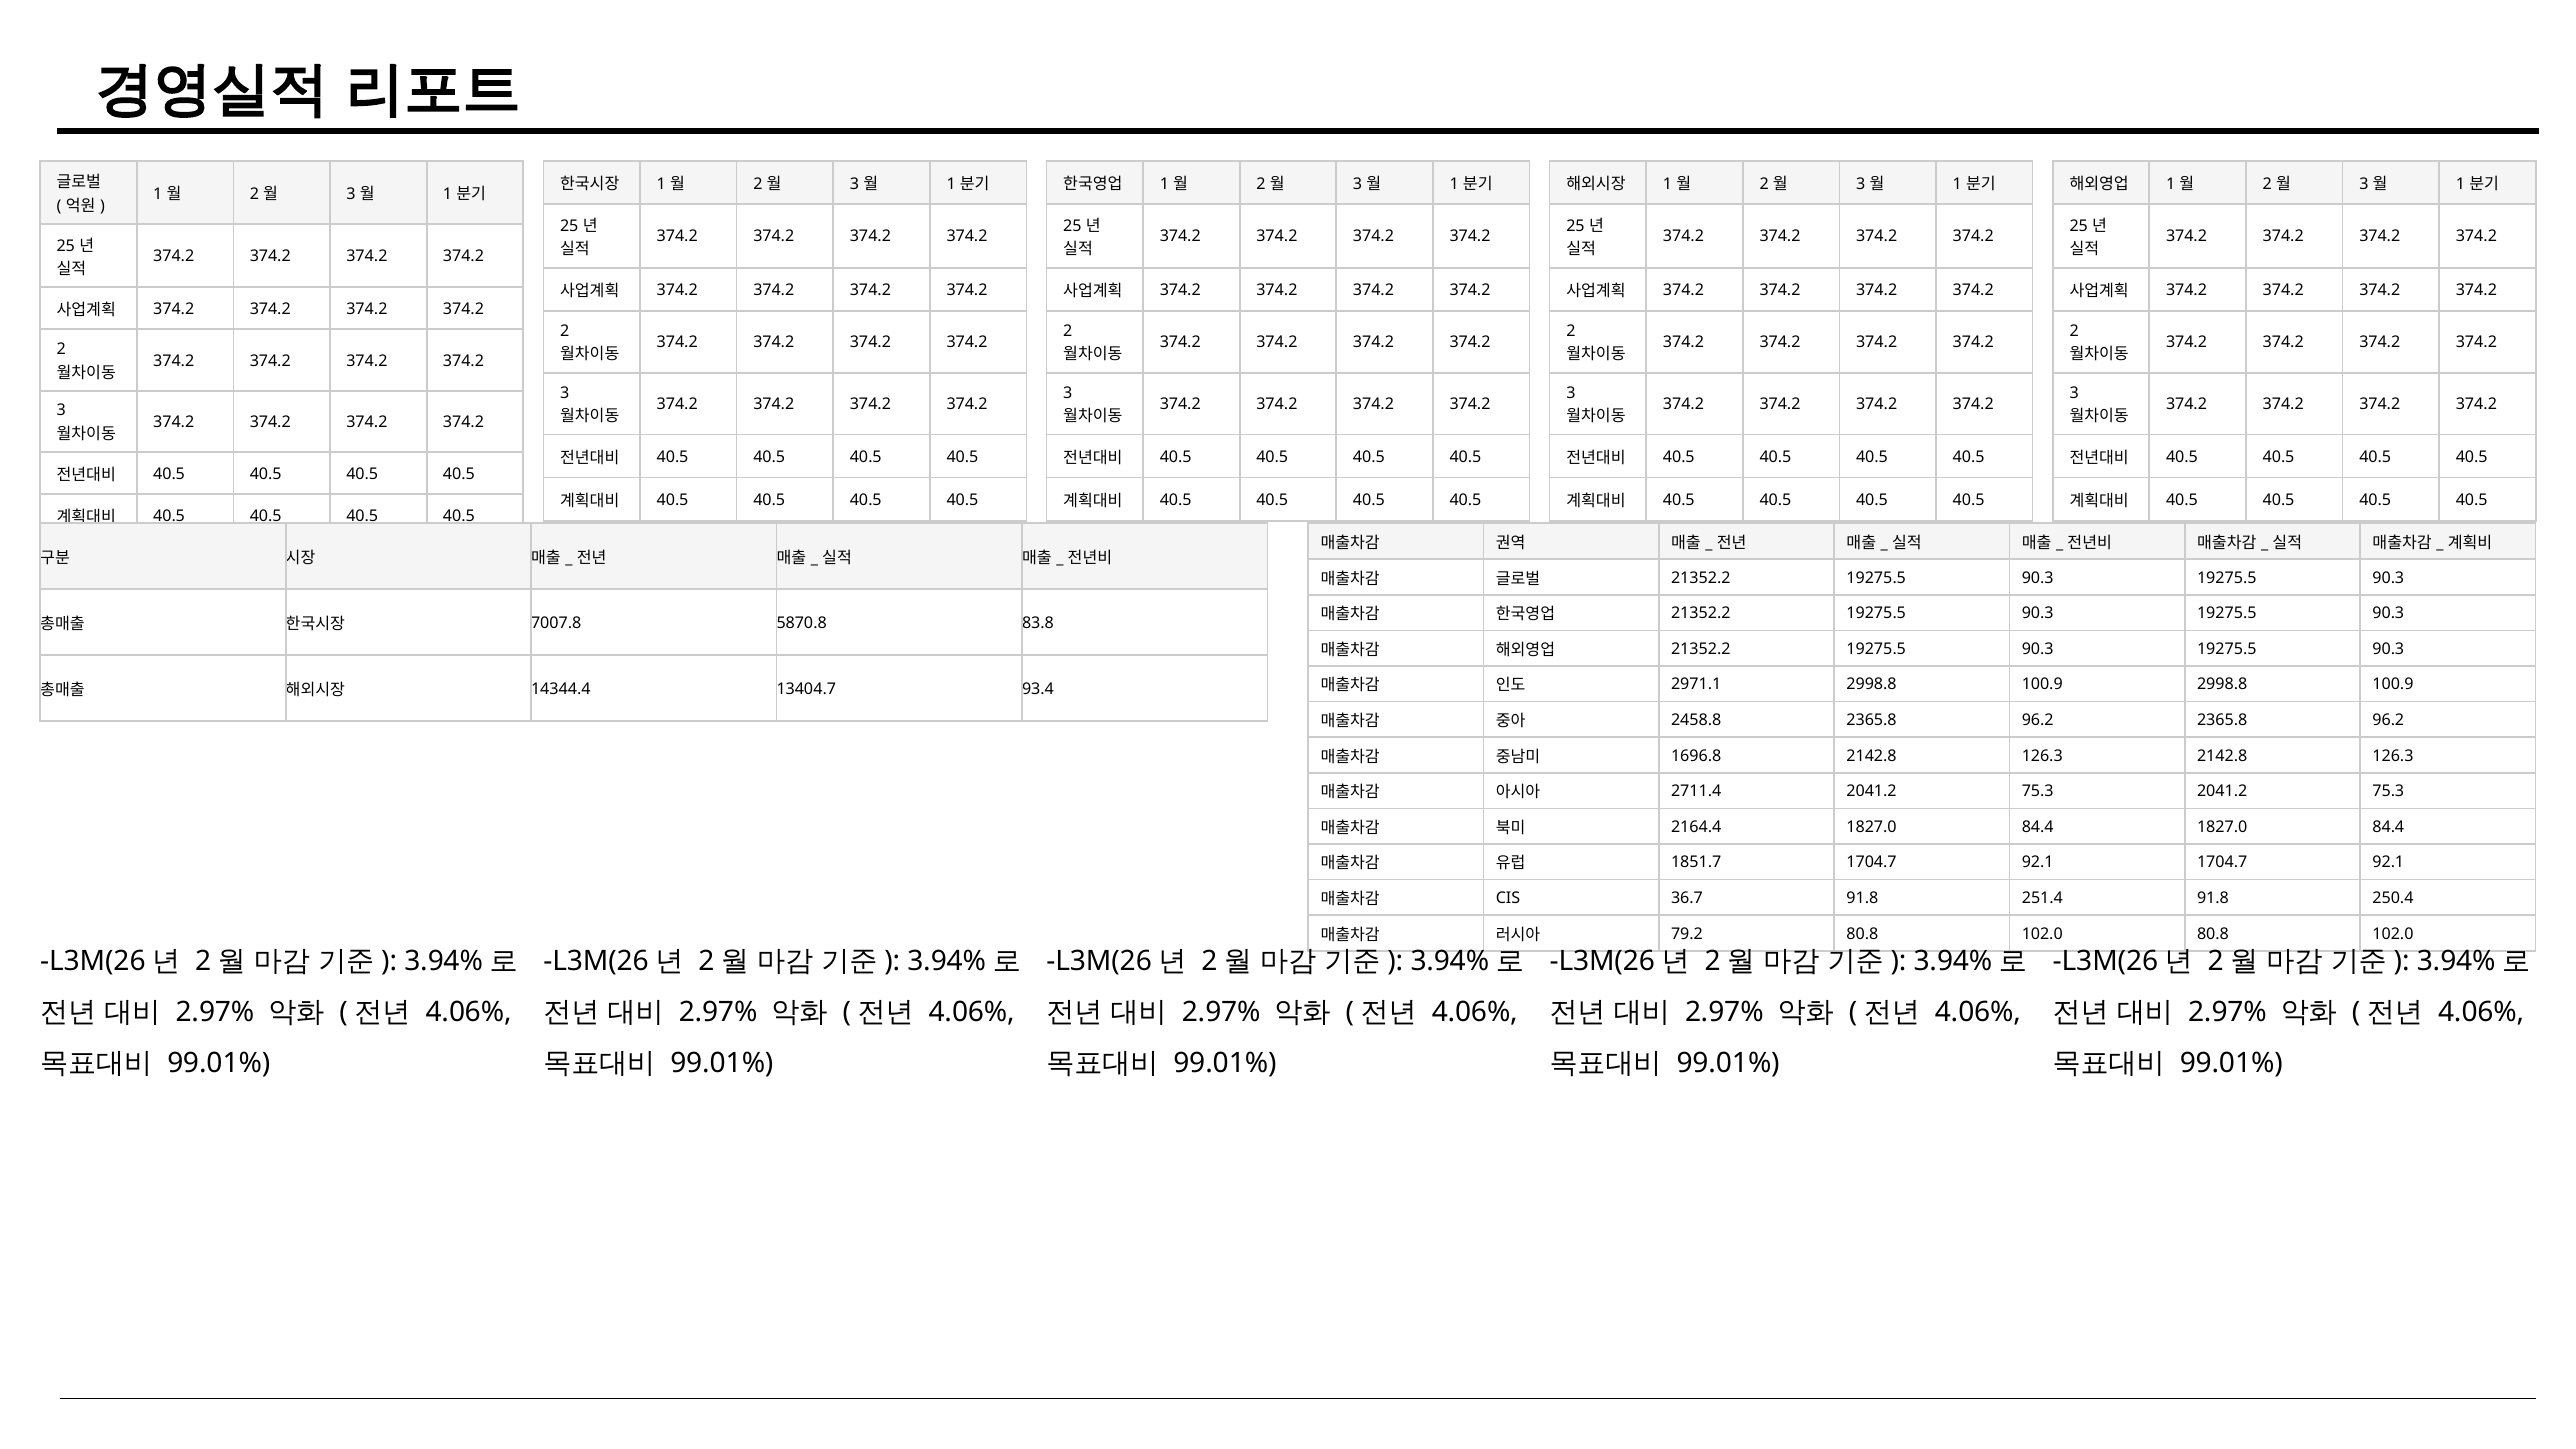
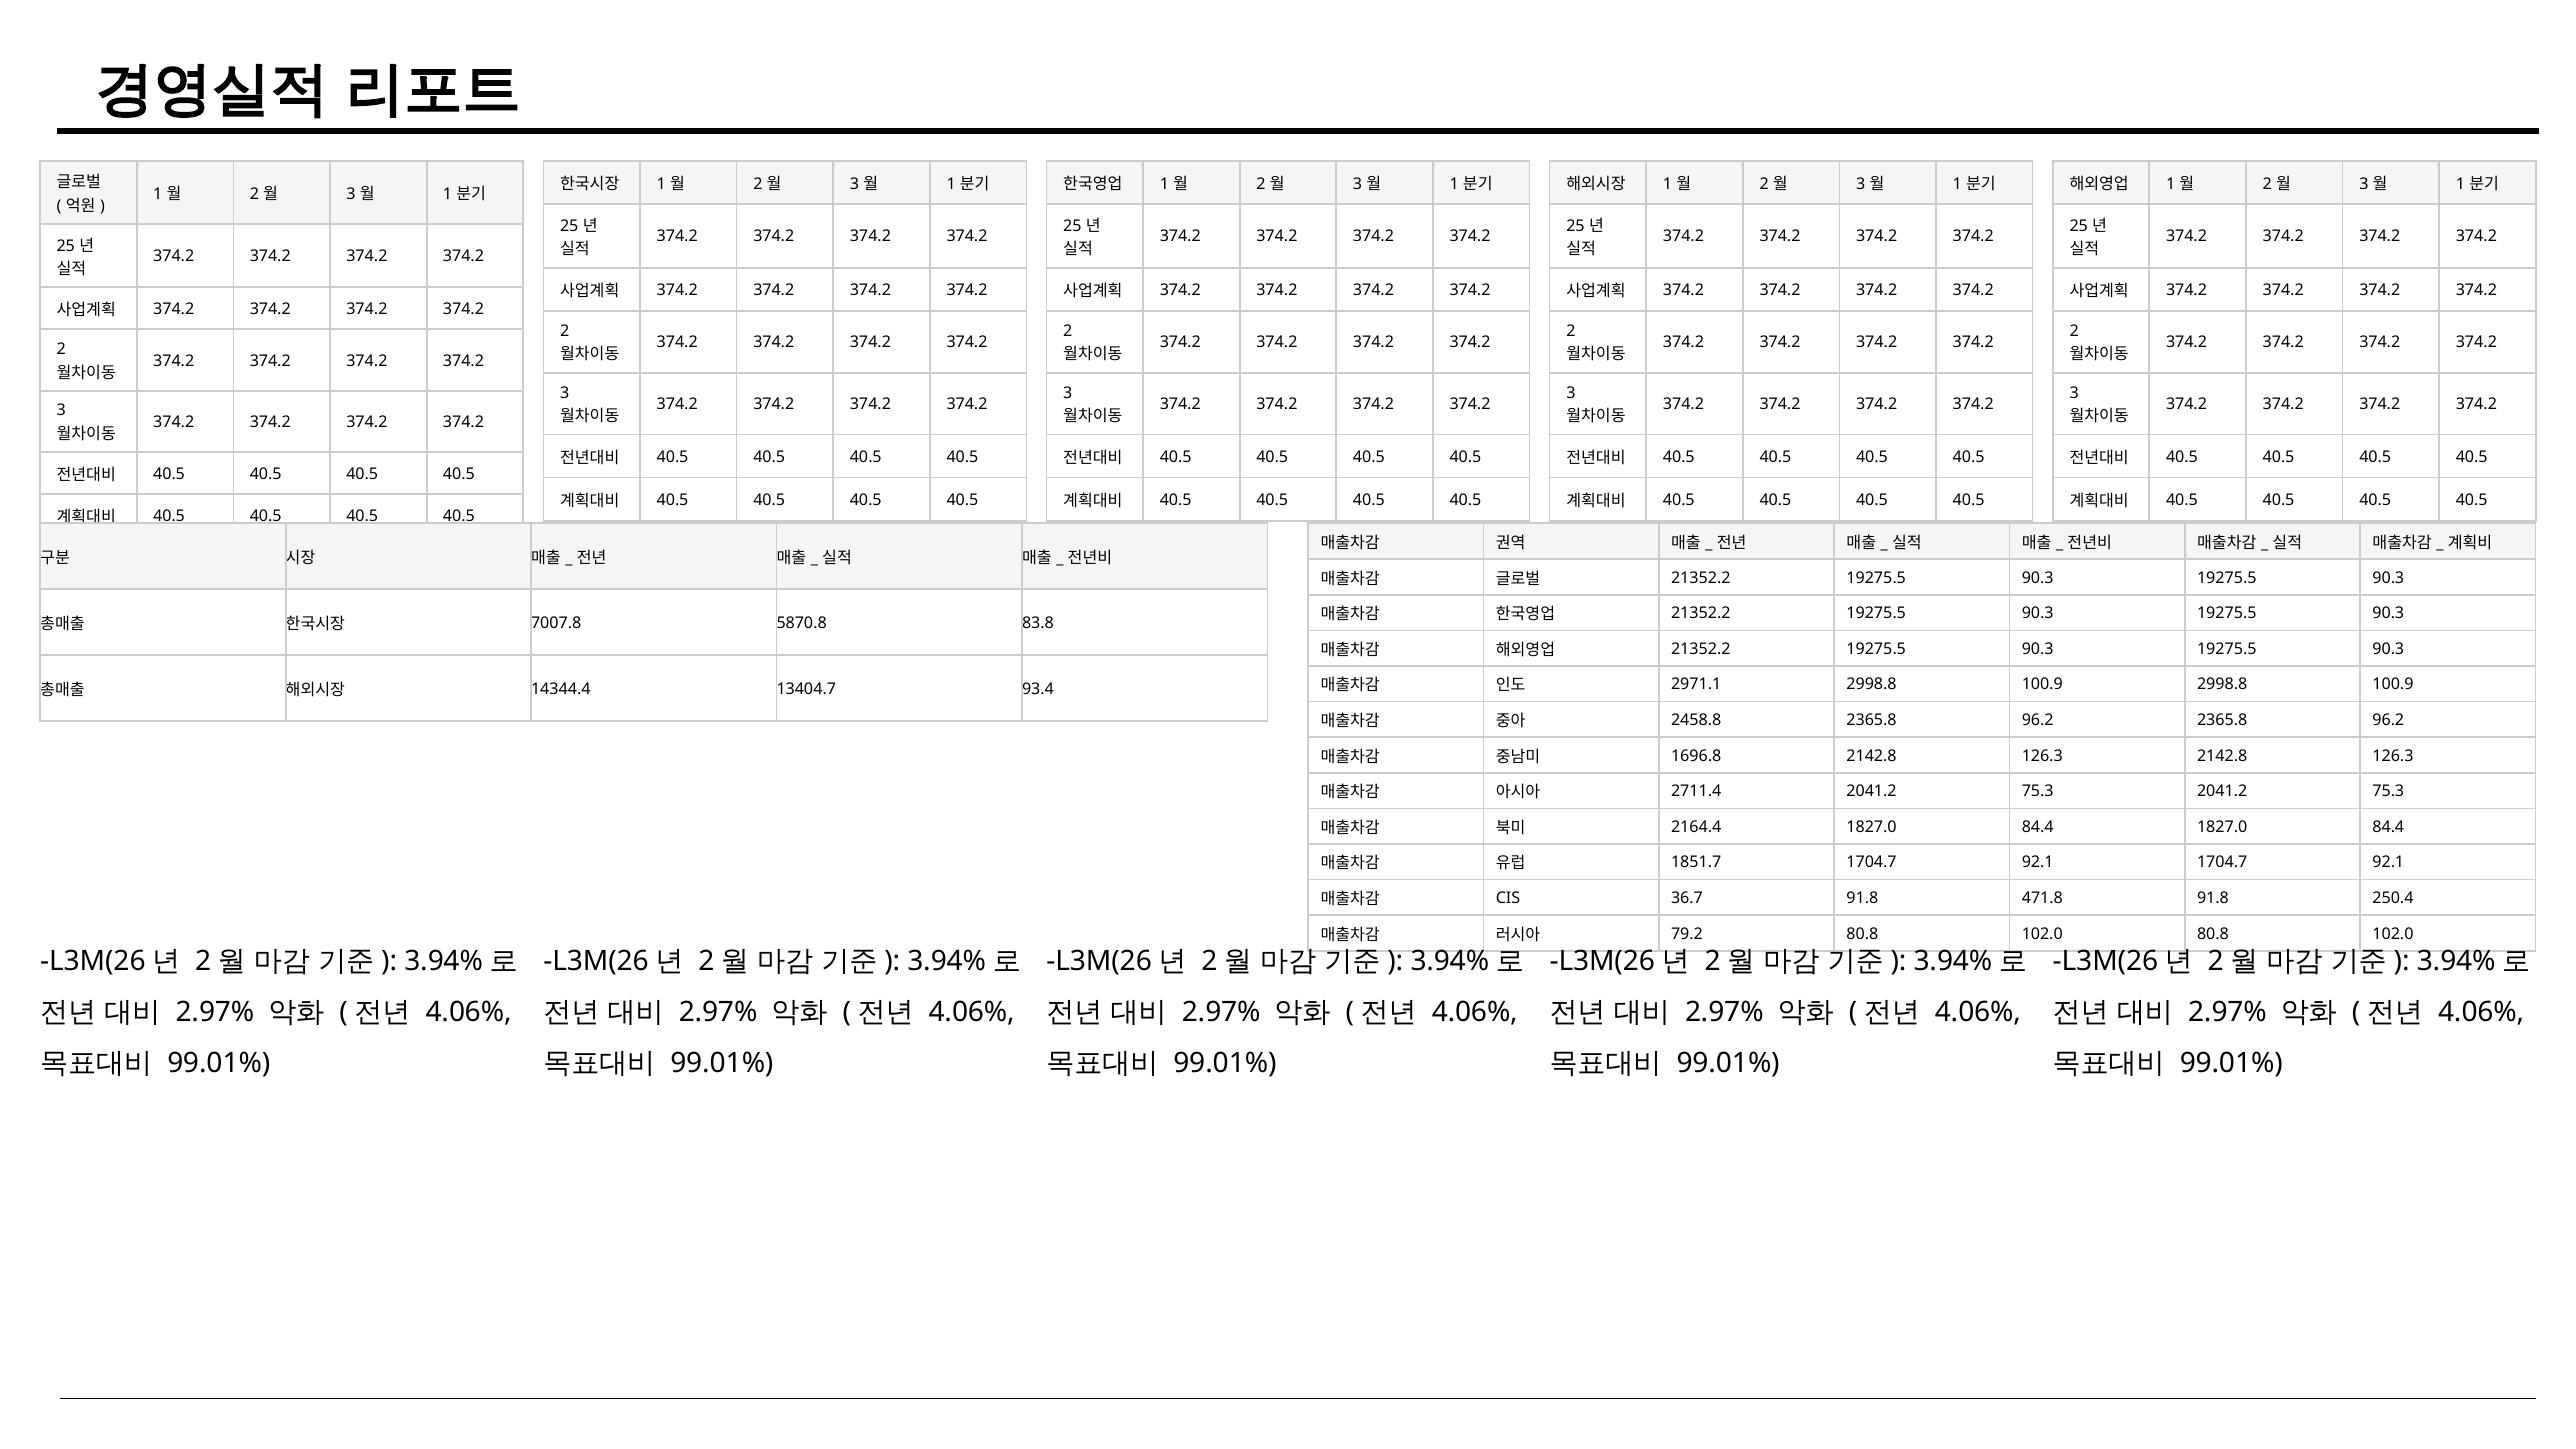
251.4: 251.4 -> 471.8
